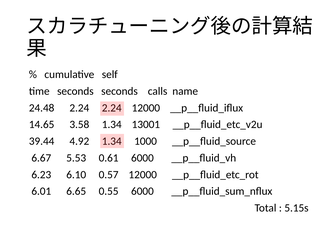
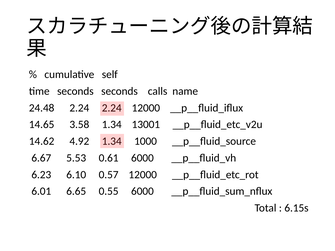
39.44: 39.44 -> 14.62
5.15s: 5.15s -> 6.15s
